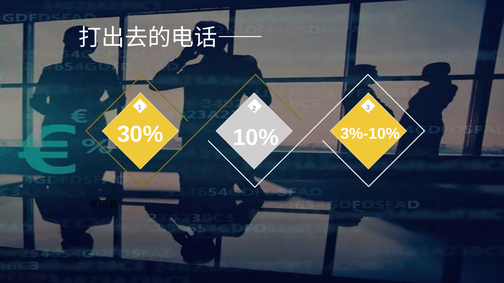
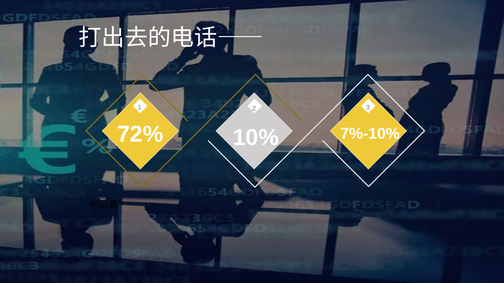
30%: 30% -> 72%
3%-10%: 3%-10% -> 7%-10%
